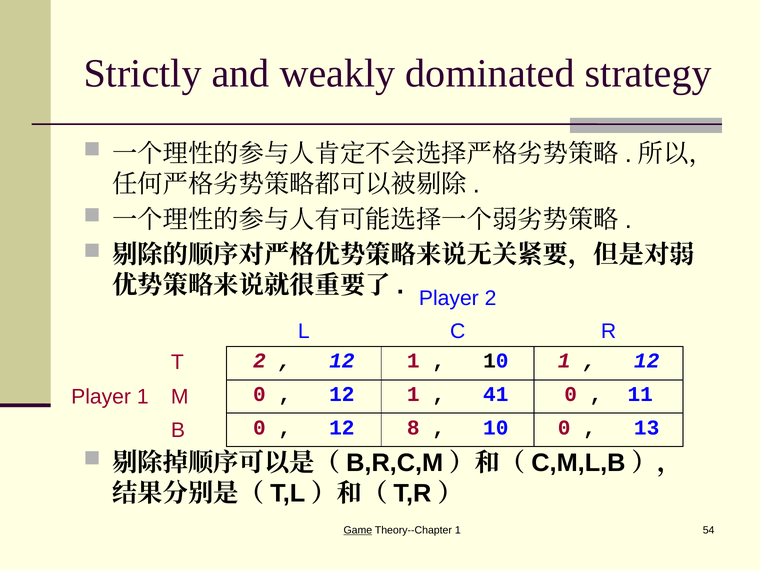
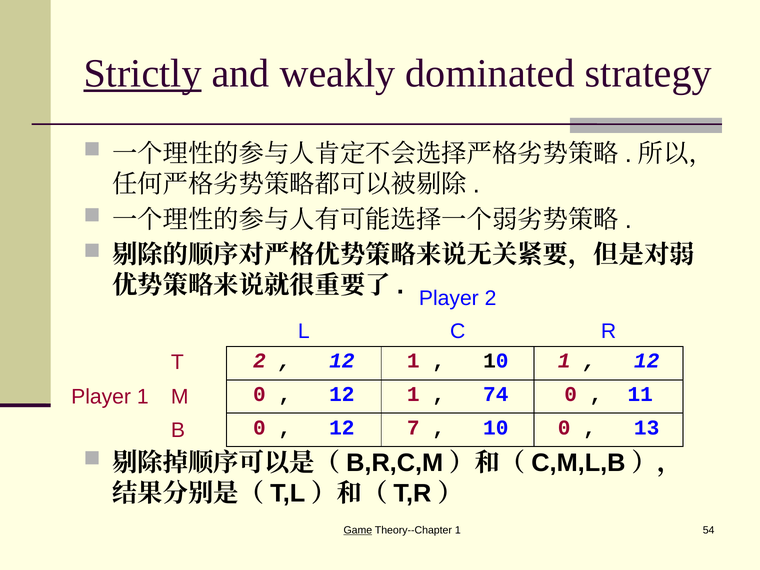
Strictly underline: none -> present
41: 41 -> 74
8: 8 -> 7
